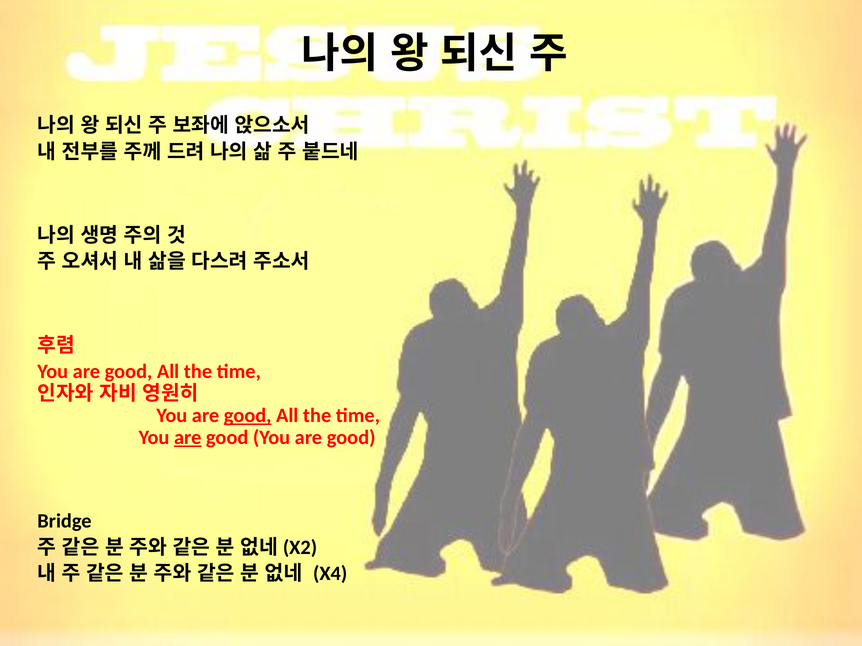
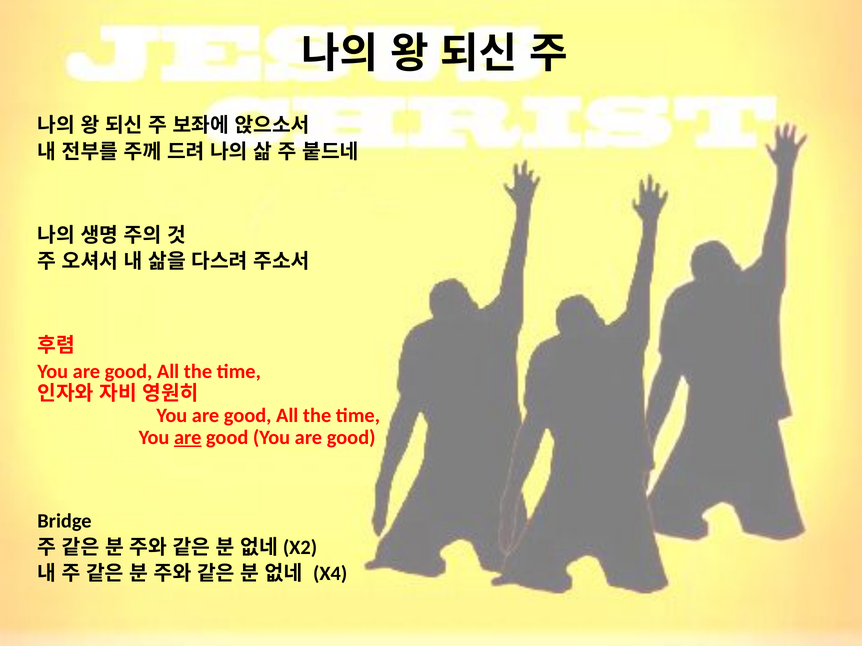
good at (248, 416) underline: present -> none
